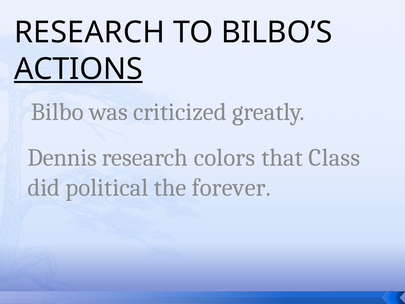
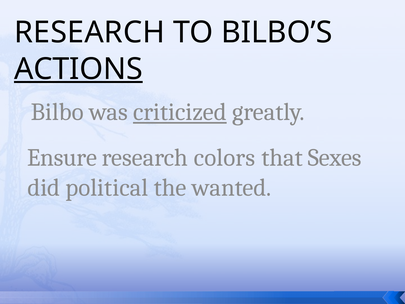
criticized underline: none -> present
Dennis: Dennis -> Ensure
Class: Class -> Sexes
forever: forever -> wanted
